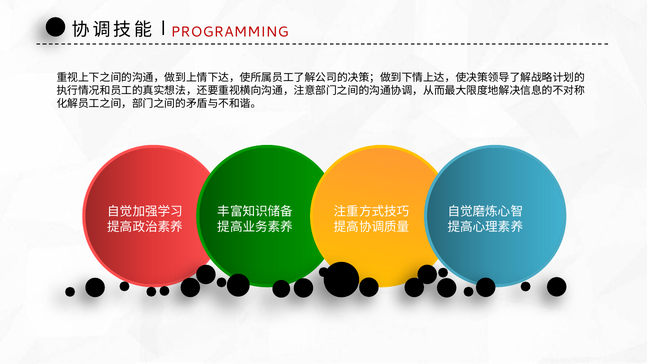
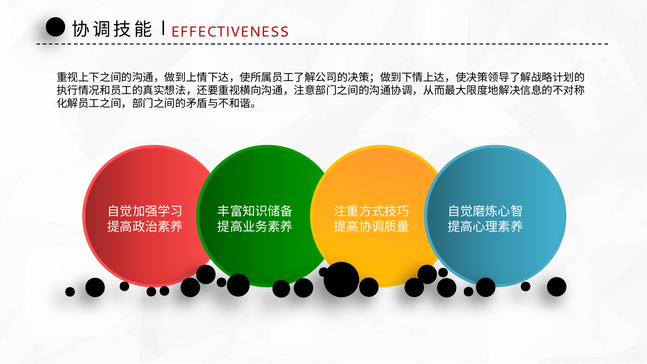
PROGRAMMING: PROGRAMMING -> EFFECTIVENESS
